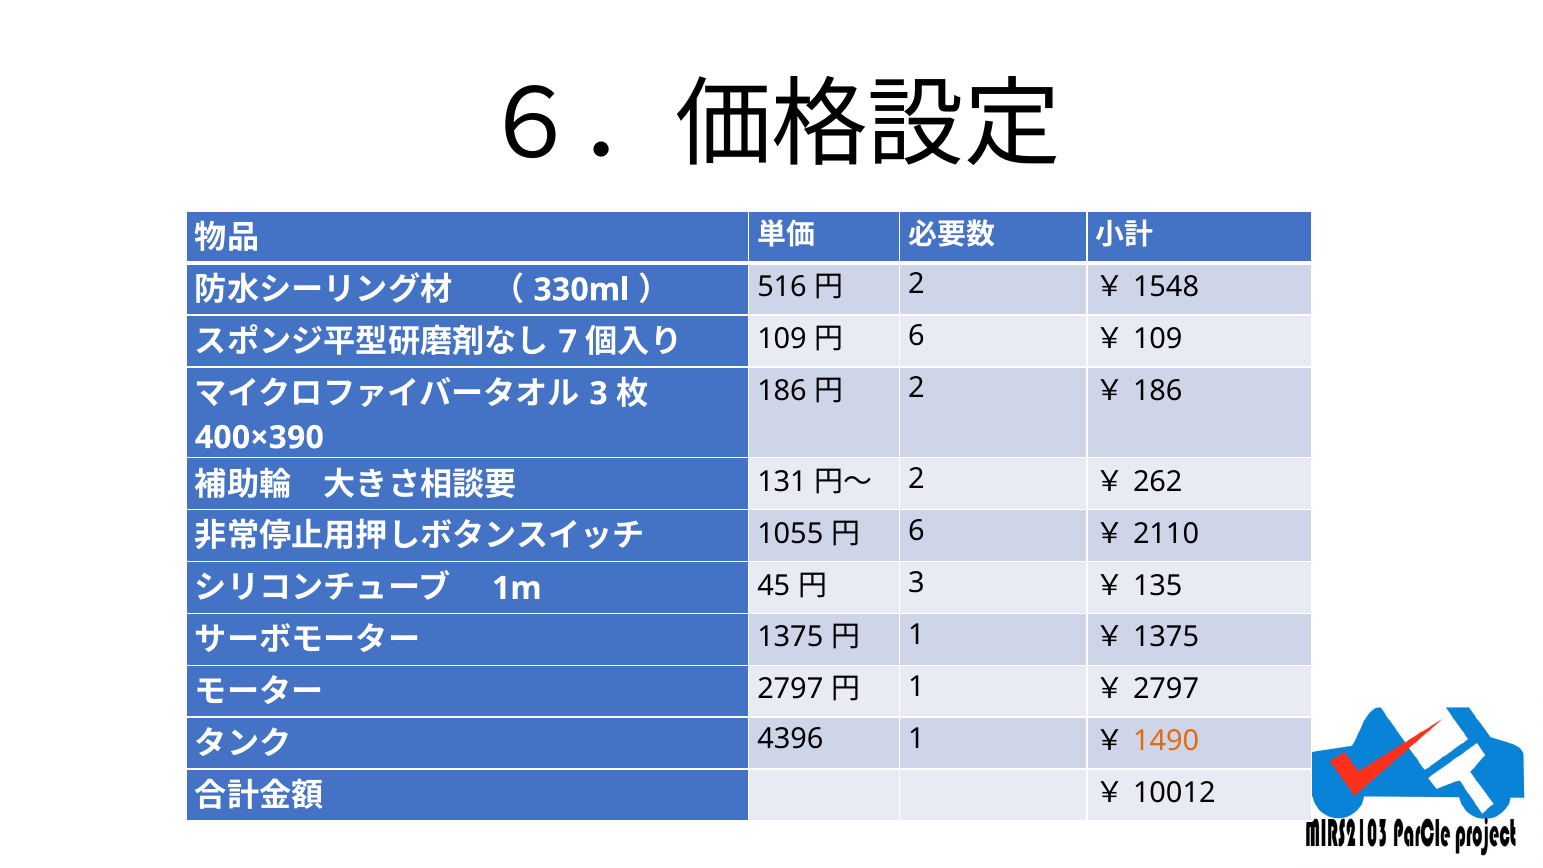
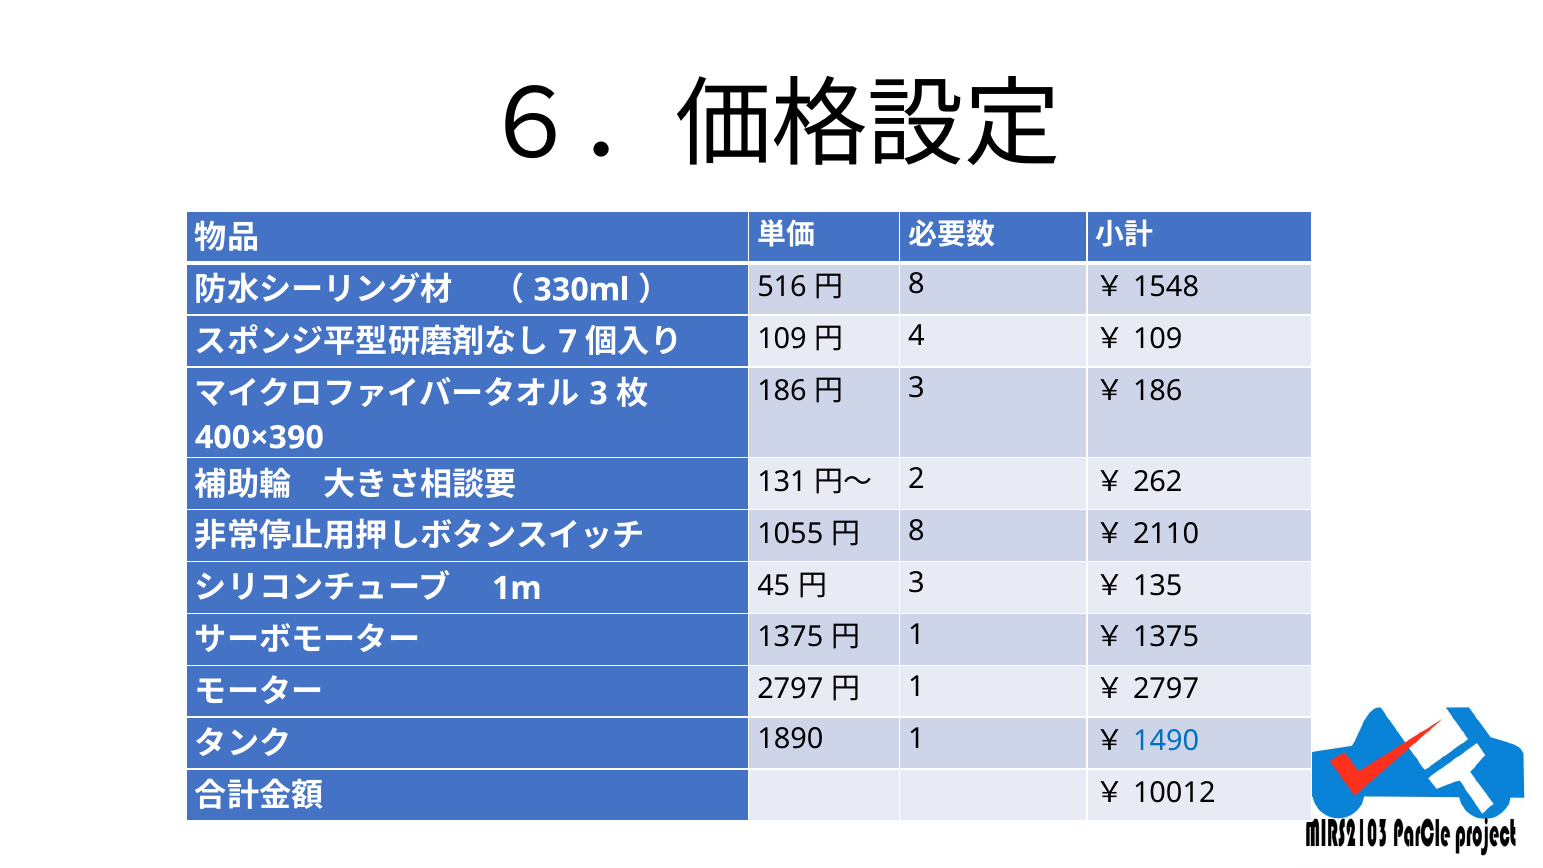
2 at (916, 284): 2 -> 8
6 at (916, 336): 6 -> 4
2 at (916, 388): 2 -> 3
6 at (916, 531): 6 -> 8
4396: 4396 -> 1890
1490 colour: orange -> blue
